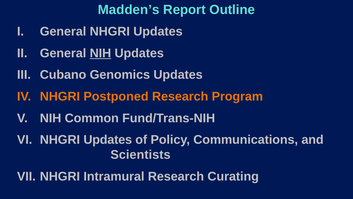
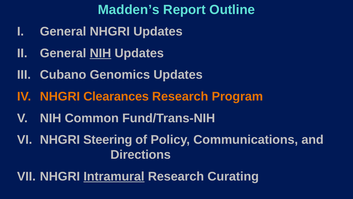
Postponed: Postponed -> Clearances
Updates at (108, 140): Updates -> Steering
Scientists: Scientists -> Directions
Intramural underline: none -> present
